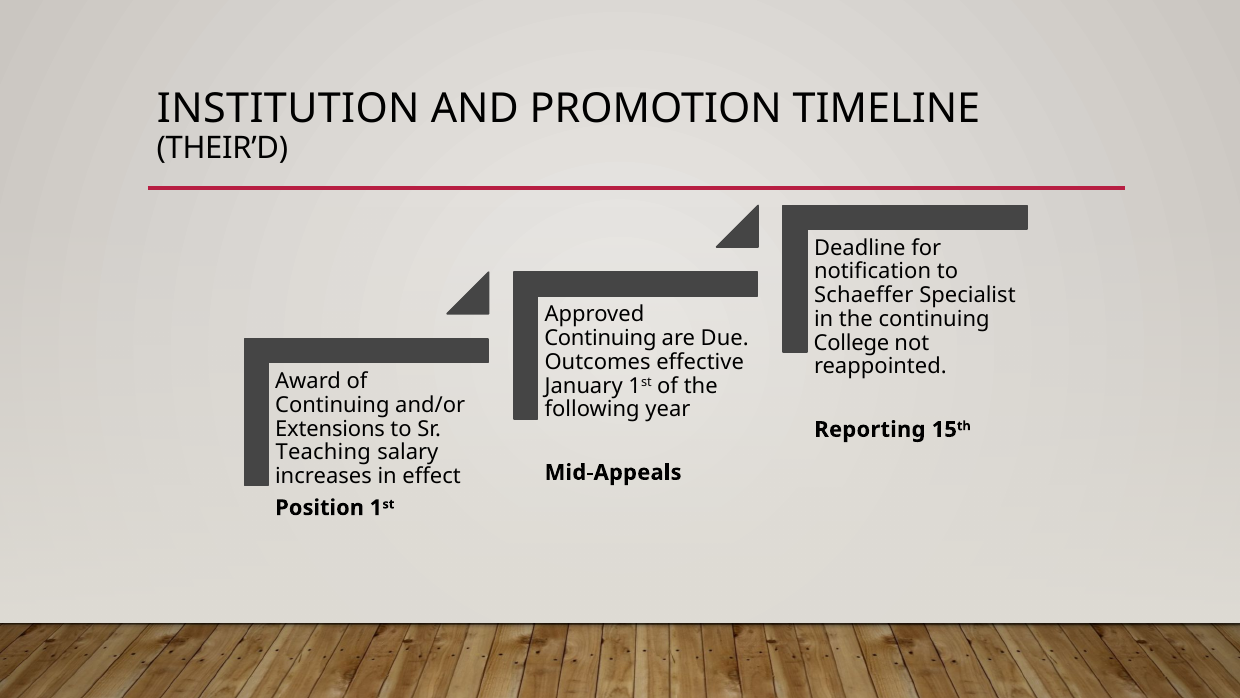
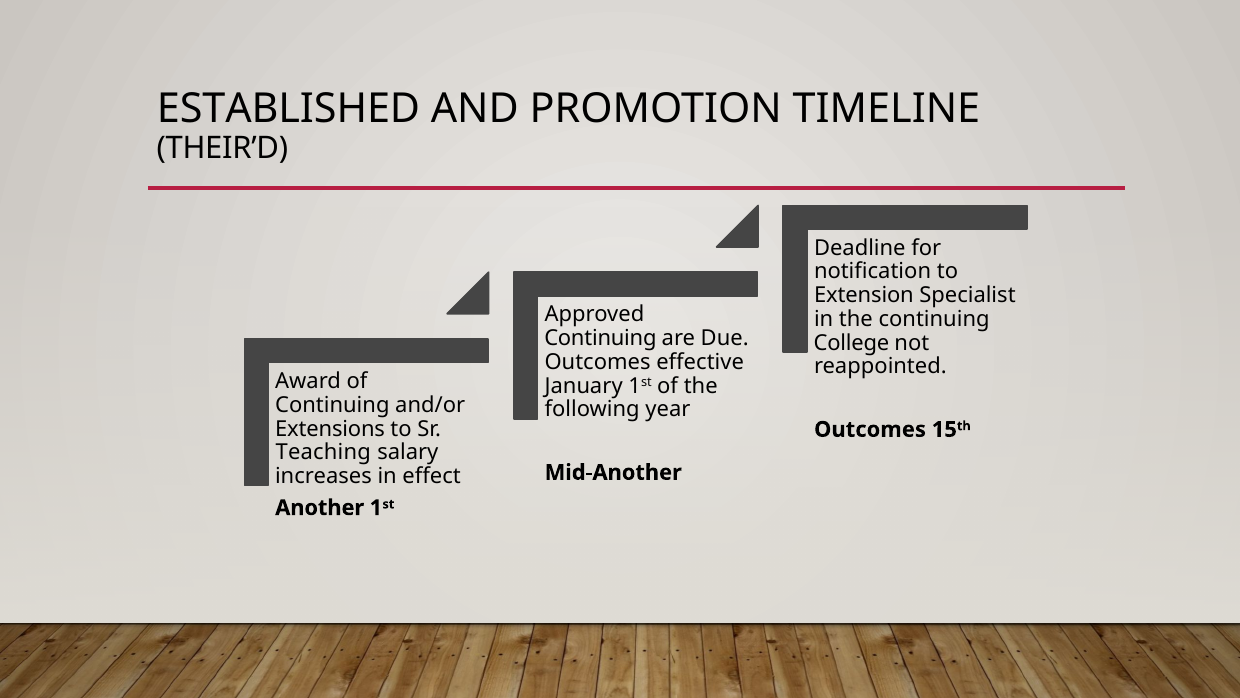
INSTITUTION: INSTITUTION -> ESTABLISHED
Schaeffer: Schaeffer -> Extension
Reporting at (870, 429): Reporting -> Outcomes
Mid-Appeals: Mid-Appeals -> Mid-Another
Position: Position -> Another
